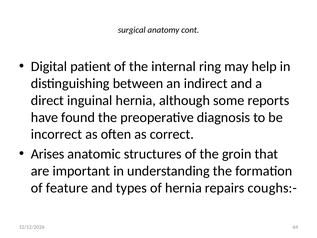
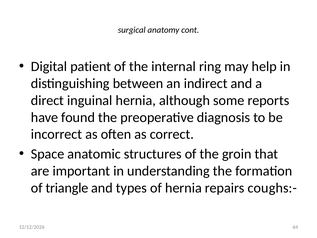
Arises: Arises -> Space
feature: feature -> triangle
